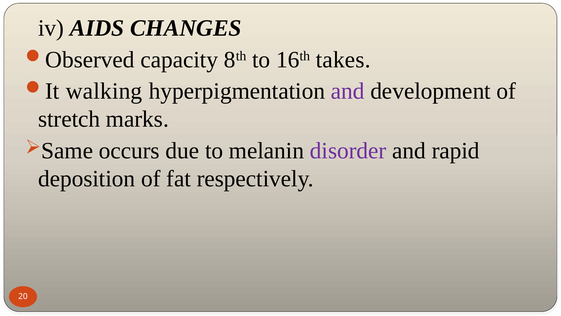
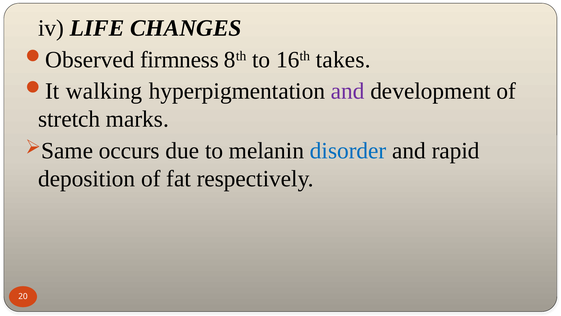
AIDS: AIDS -> LIFE
capacity: capacity -> firmness
disorder colour: purple -> blue
